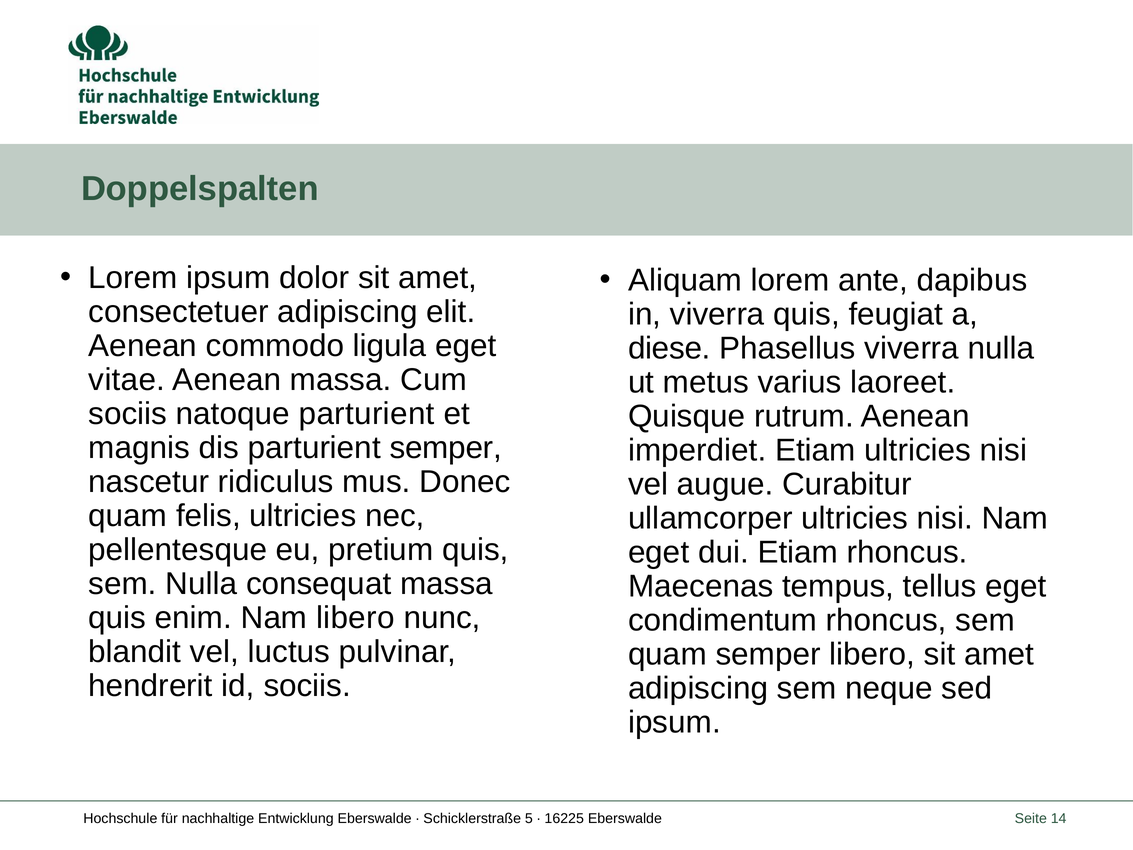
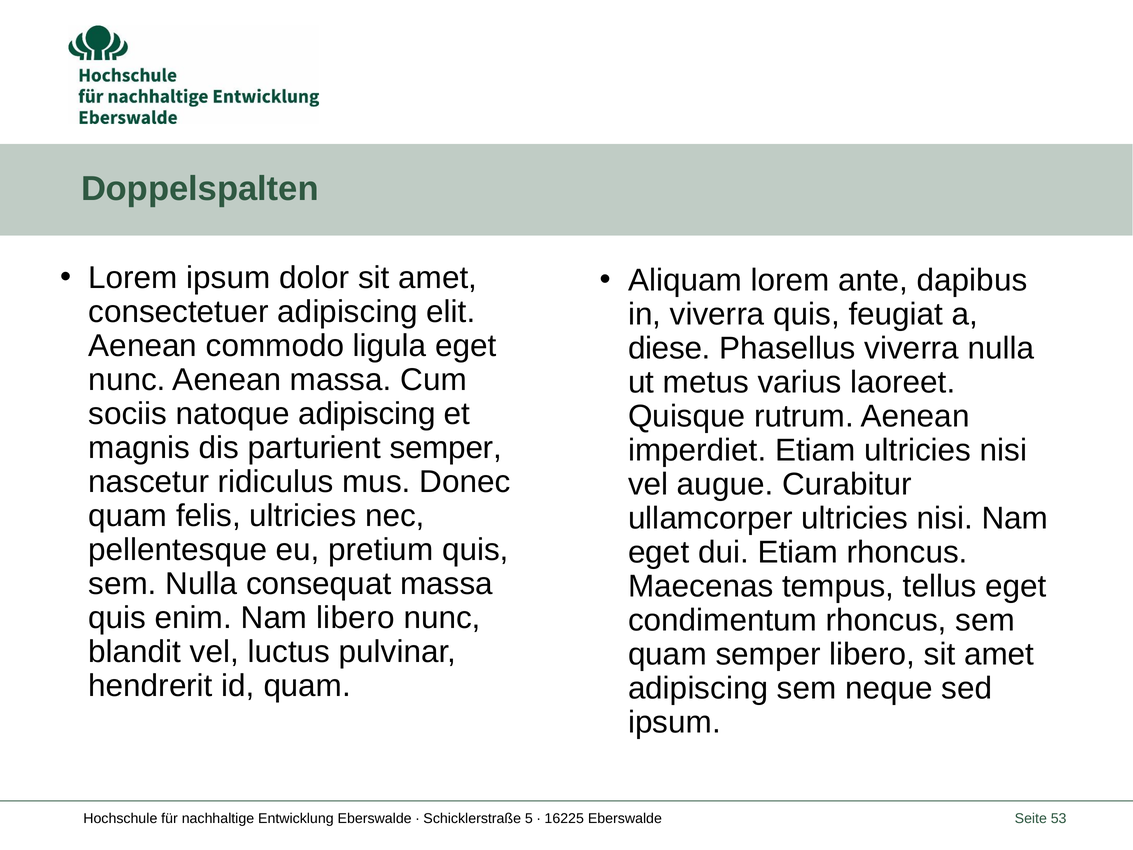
vitae at (127, 380): vitae -> nunc
natoque parturient: parturient -> adipiscing
id sociis: sociis -> quam
14: 14 -> 53
